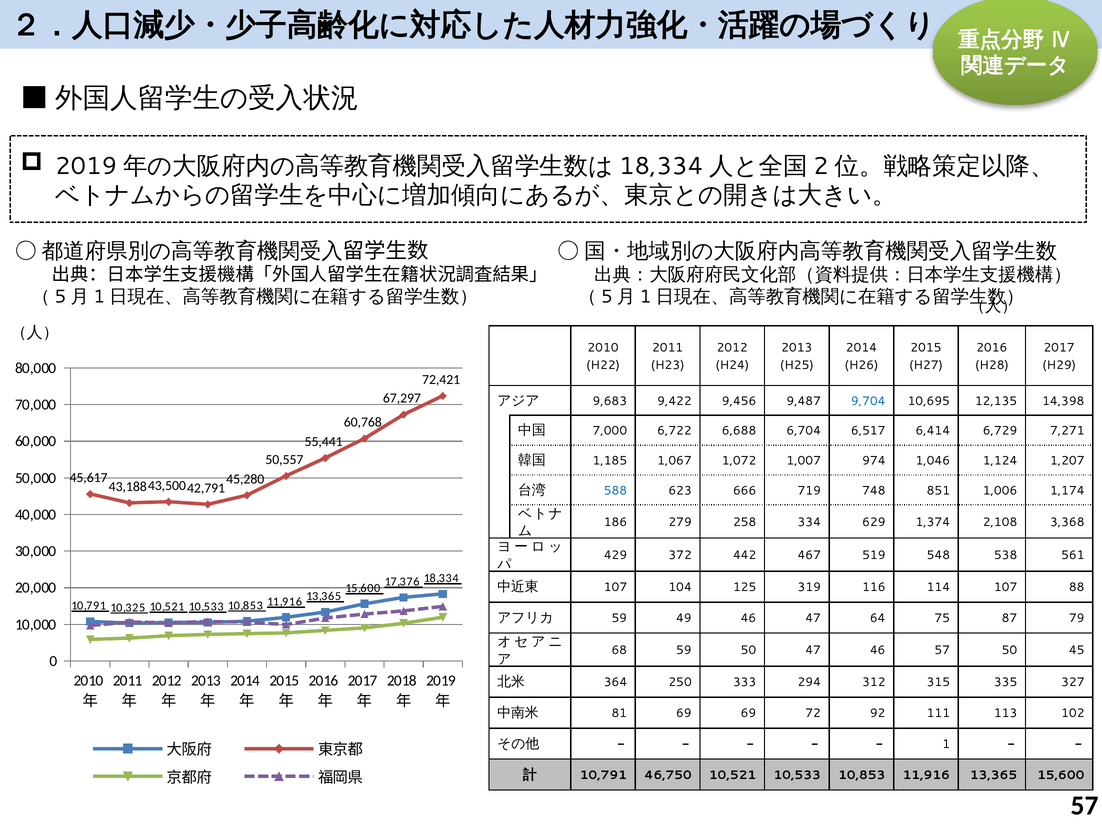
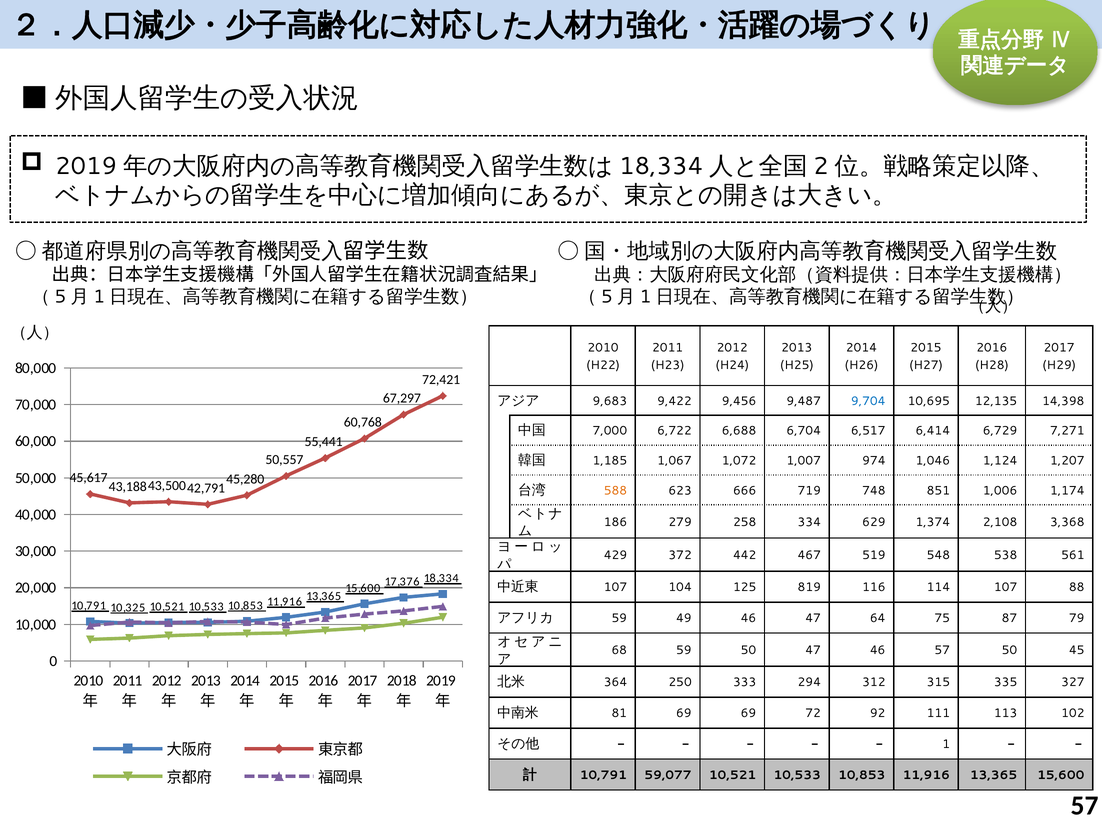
588 colour: blue -> orange
319: 319 -> 819
46,750: 46,750 -> 59,077
